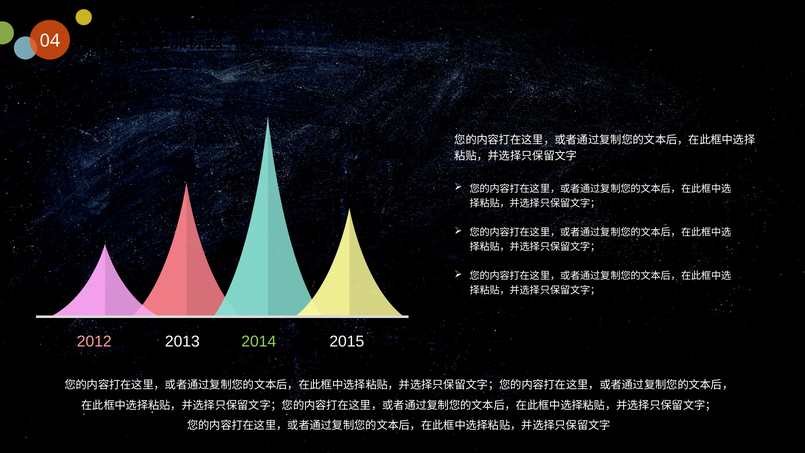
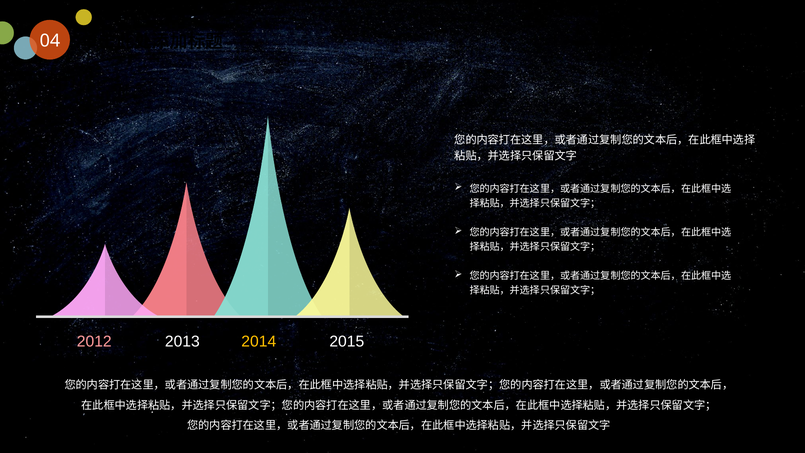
2014 colour: light green -> yellow
